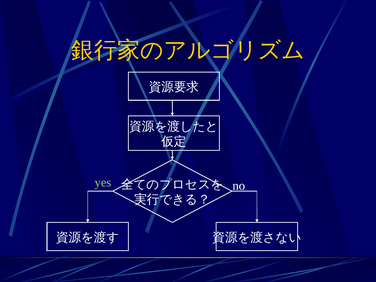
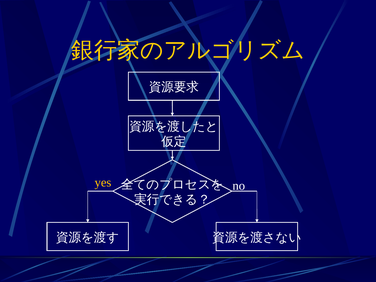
yes colour: light green -> yellow
